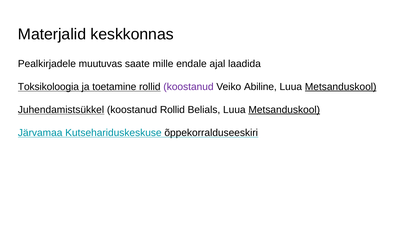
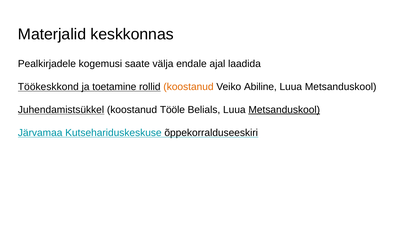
muutuvas: muutuvas -> kogemusi
mille: mille -> välja
Toksikoloogia: Toksikoloogia -> Töökeskkond
koostanud at (188, 87) colour: purple -> orange
Metsanduskool at (341, 87) underline: present -> none
koostanud Rollid: Rollid -> Tööle
